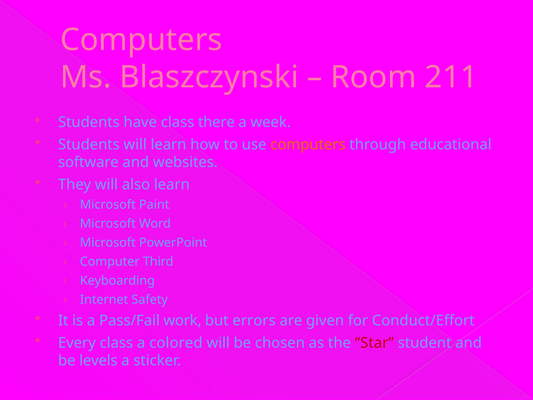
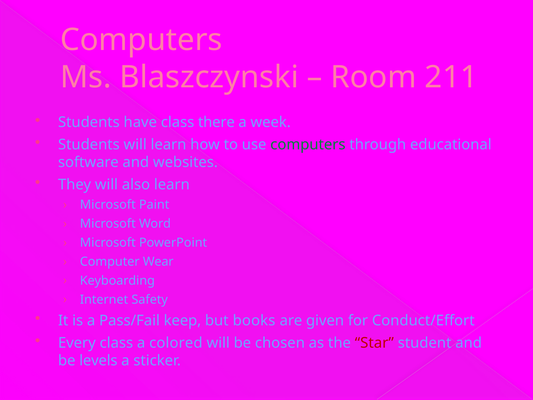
computers at (308, 145) colour: orange -> green
Third: Third -> Wear
work: work -> keep
errors: errors -> books
